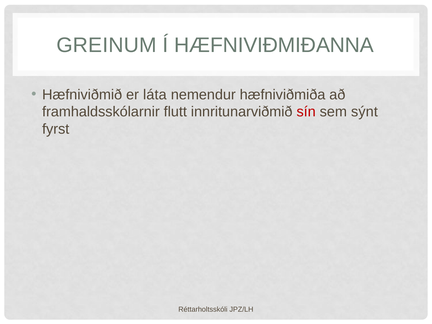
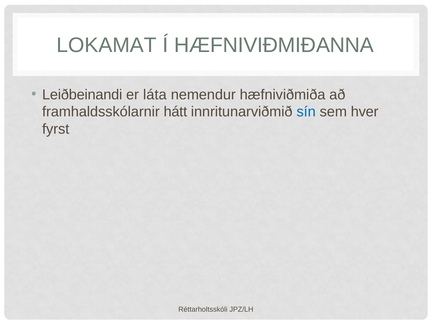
GREINUM: GREINUM -> LOKAMAT
Hæfniviðmið: Hæfniviðmið -> Leiðbeinandi
flutt: flutt -> hátt
sín colour: red -> blue
sýnt: sýnt -> hver
